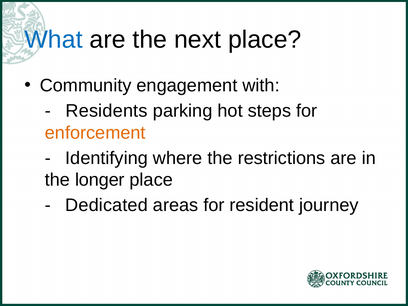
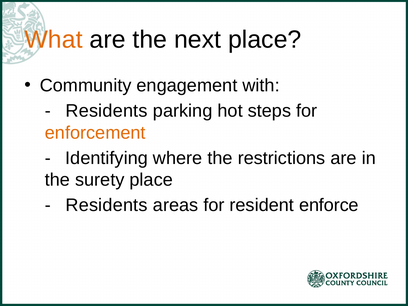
What colour: blue -> orange
longer: longer -> surety
Dedicated at (107, 205): Dedicated -> Residents
journey: journey -> enforce
